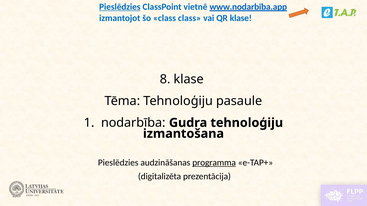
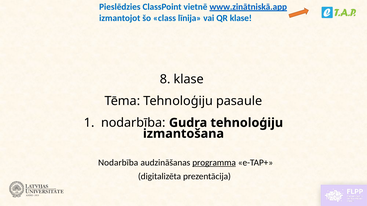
Pieslēdzies at (120, 7) underline: present -> none
www.nodarbība.app: www.nodarbība.app -> www.zinātniskā.app
class class: class -> līnija
Pieslēdzies at (118, 163): Pieslēdzies -> Nodarbība
